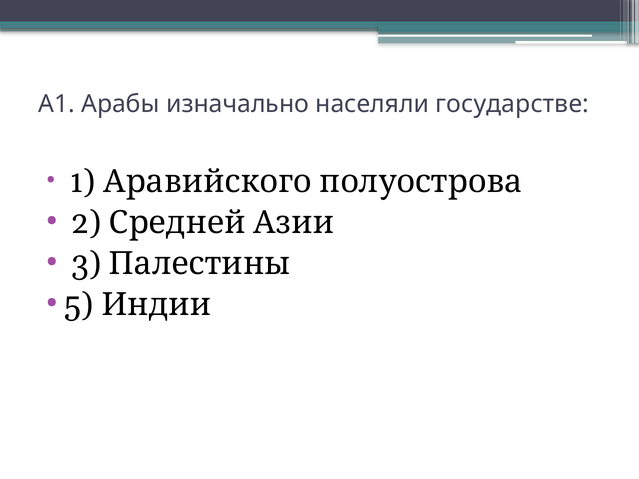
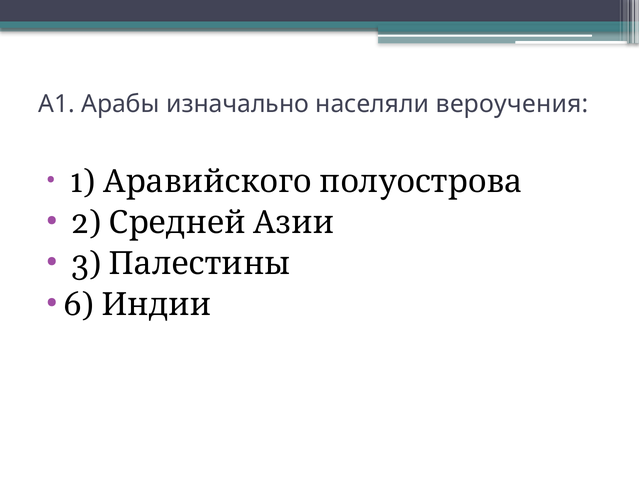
государстве: государстве -> вероучения
5: 5 -> 6
